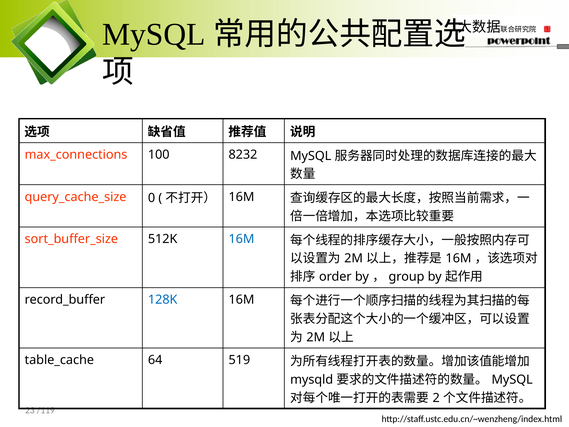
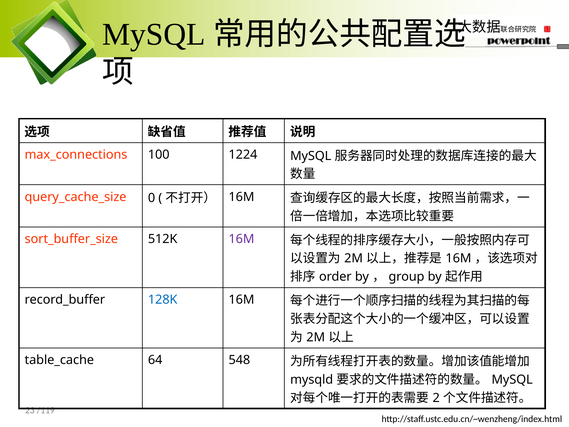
8232: 8232 -> 1224
16M at (241, 239) colour: blue -> purple
519: 519 -> 548
